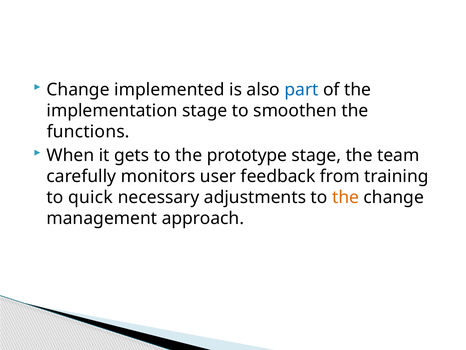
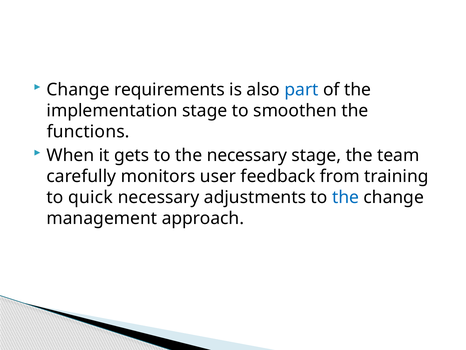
implemented: implemented -> requirements
the prototype: prototype -> necessary
the at (346, 197) colour: orange -> blue
